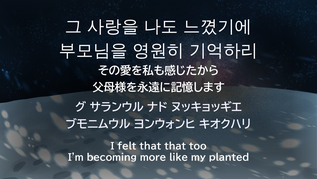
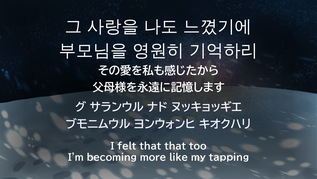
planted: planted -> tapping
